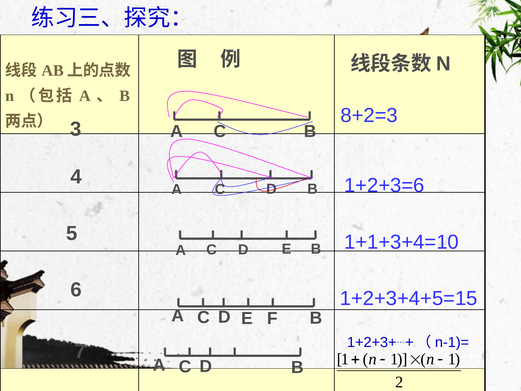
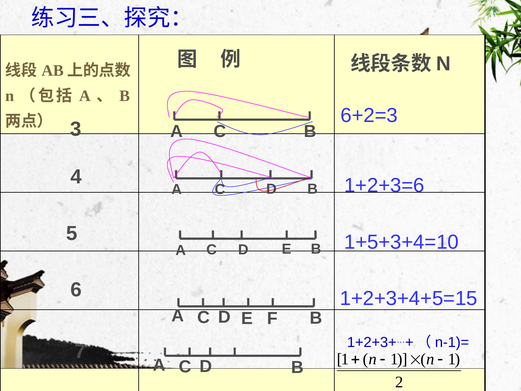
8+2=3: 8+2=3 -> 6+2=3
1+1+3+4=10: 1+1+3+4=10 -> 1+5+3+4=10
